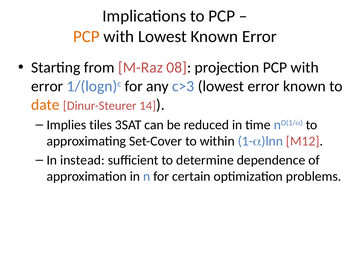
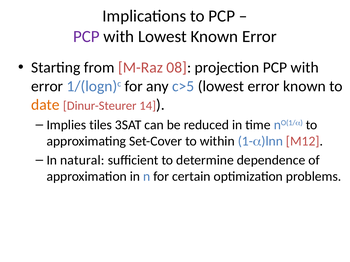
PCP at (86, 36) colour: orange -> purple
c>3: c>3 -> c>5
instead: instead -> natural
